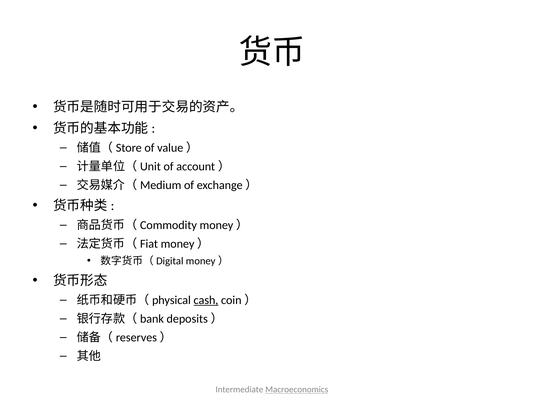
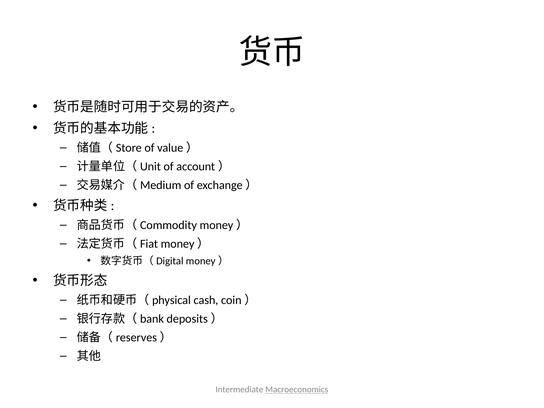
cash underline: present -> none
